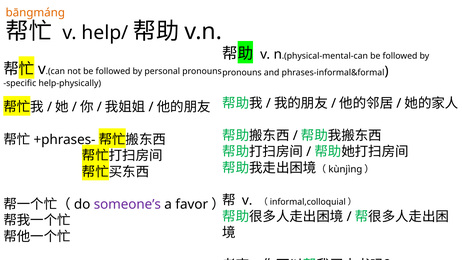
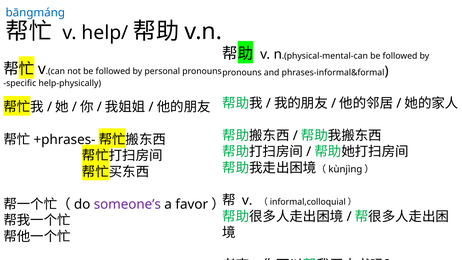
bāngmáng colour: orange -> blue
